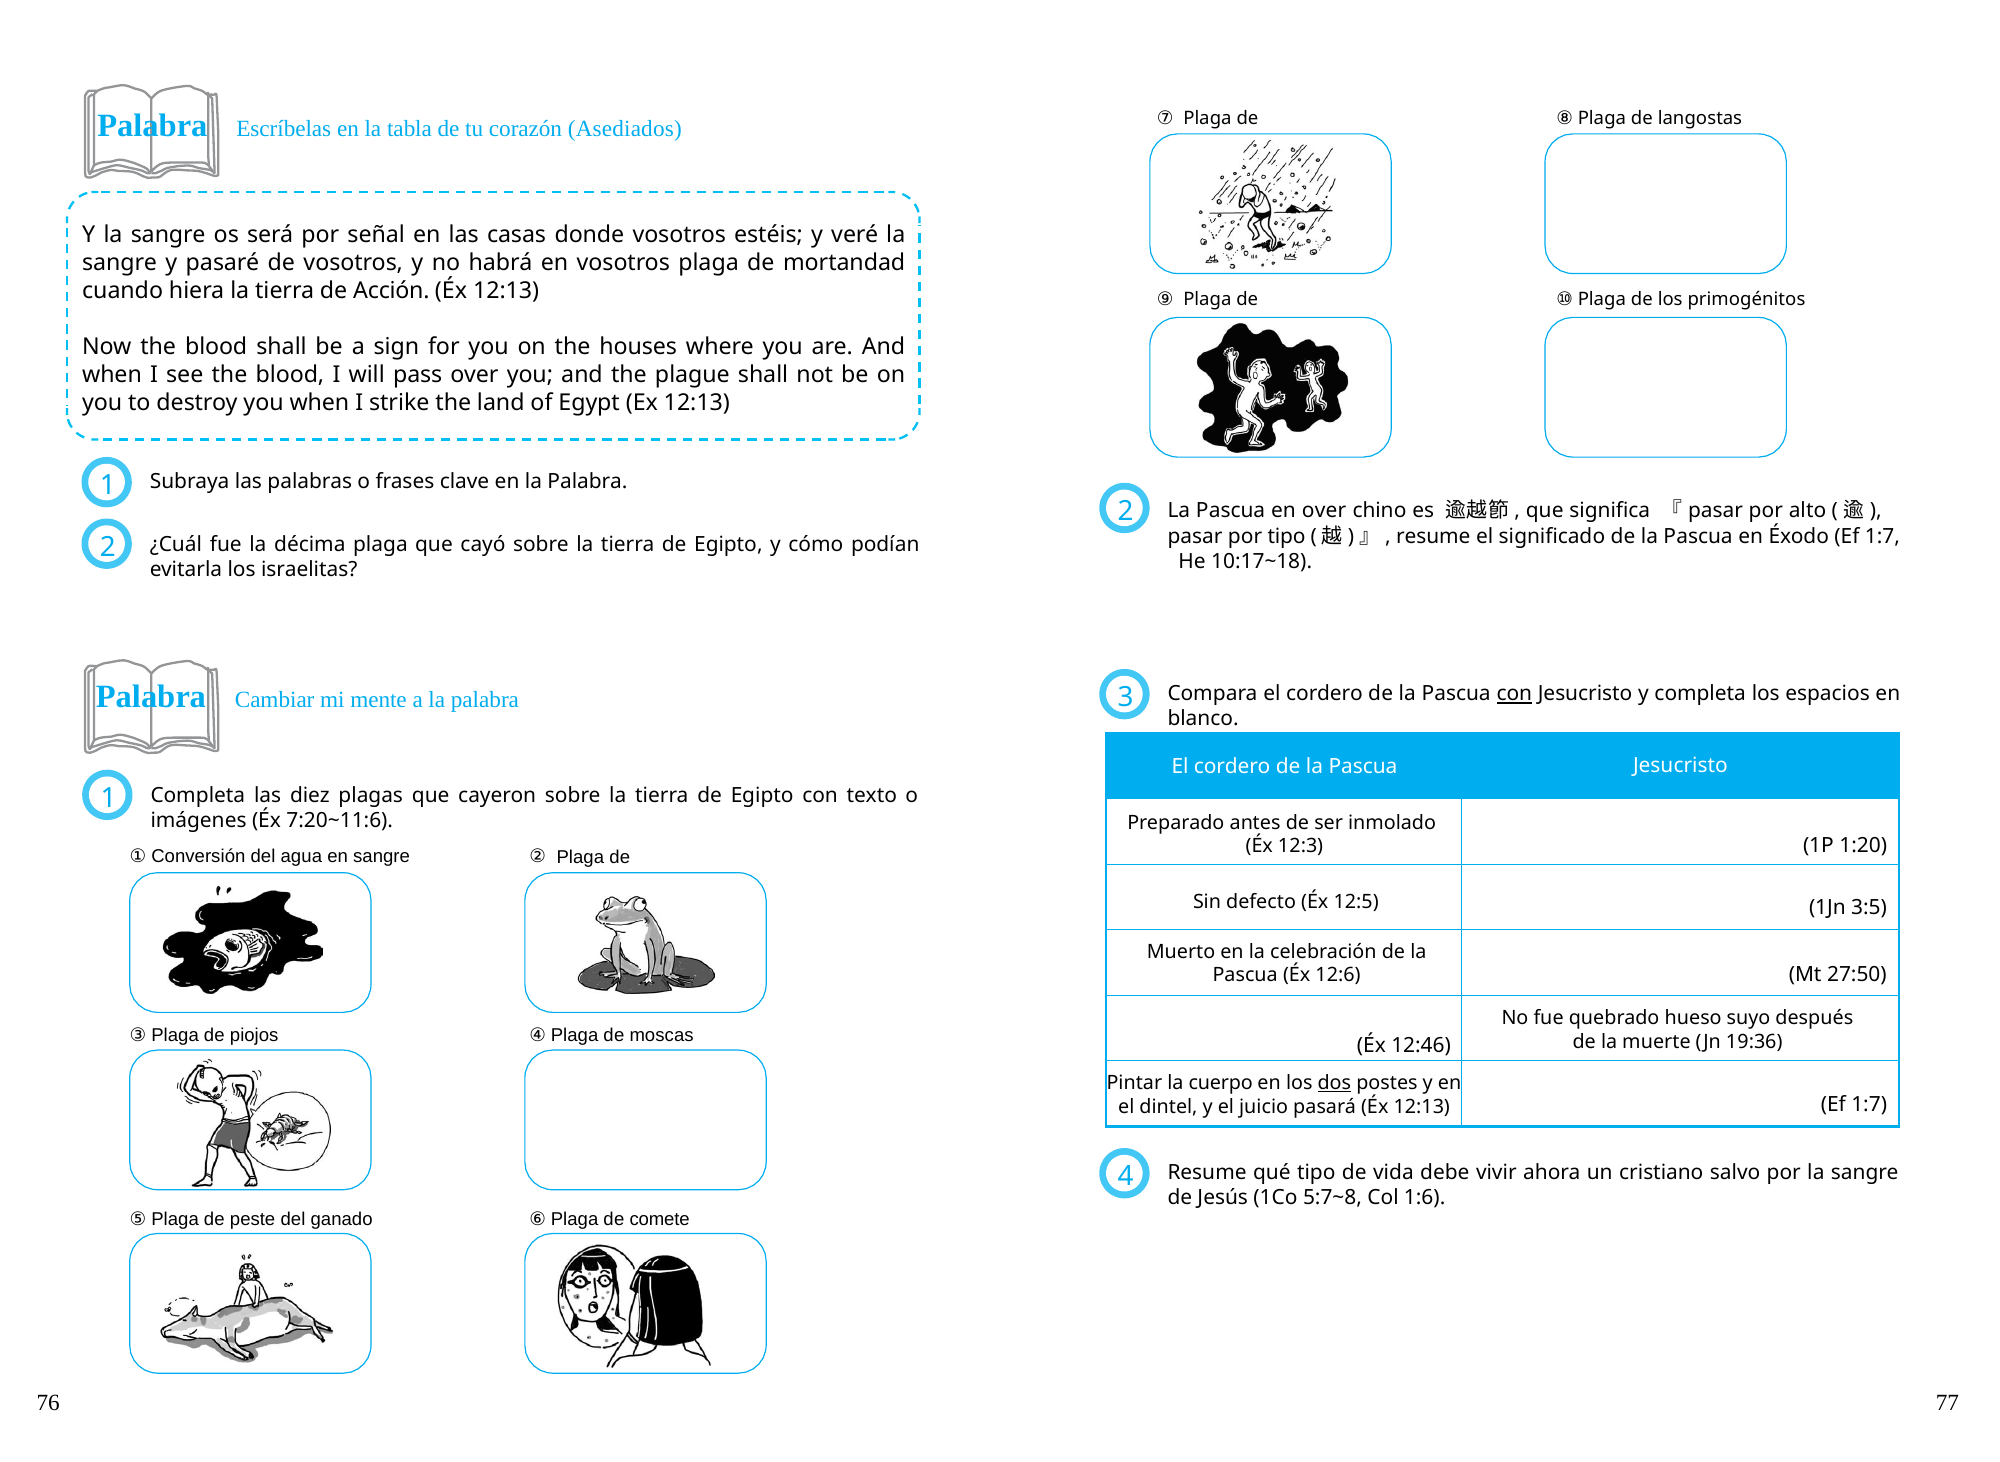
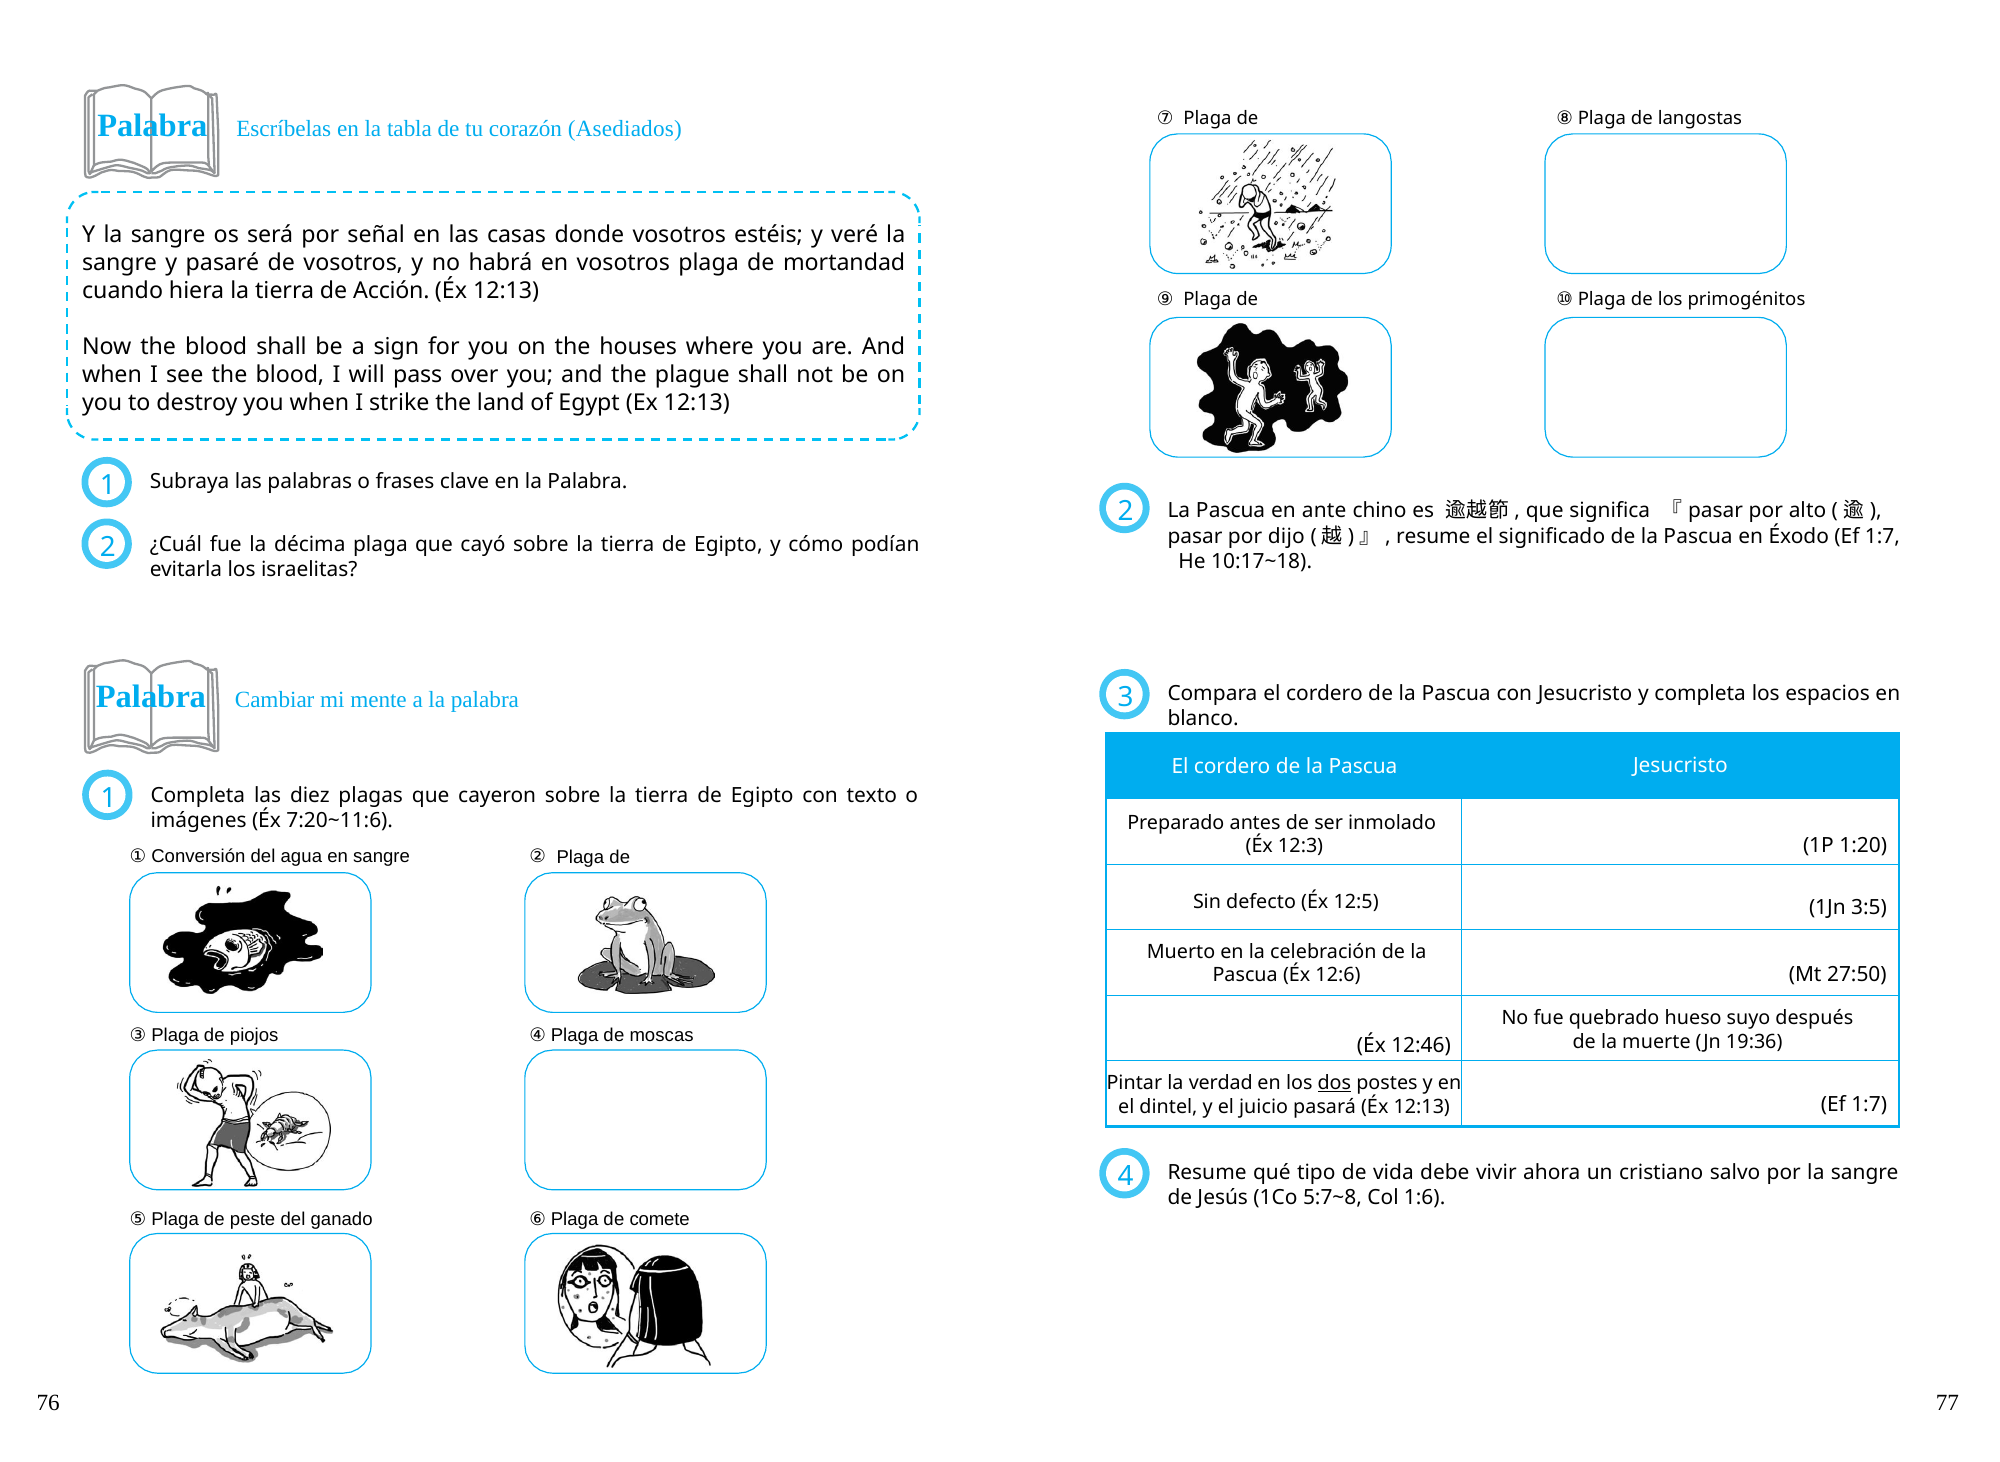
en over: over -> ante
por tipo: tipo -> dijo
con at (1514, 694) underline: present -> none
cuerpo: cuerpo -> verdad
